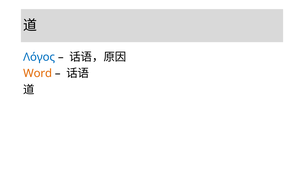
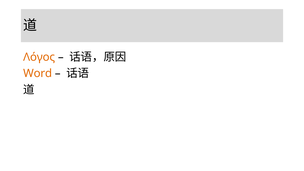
Λόγος colour: blue -> orange
